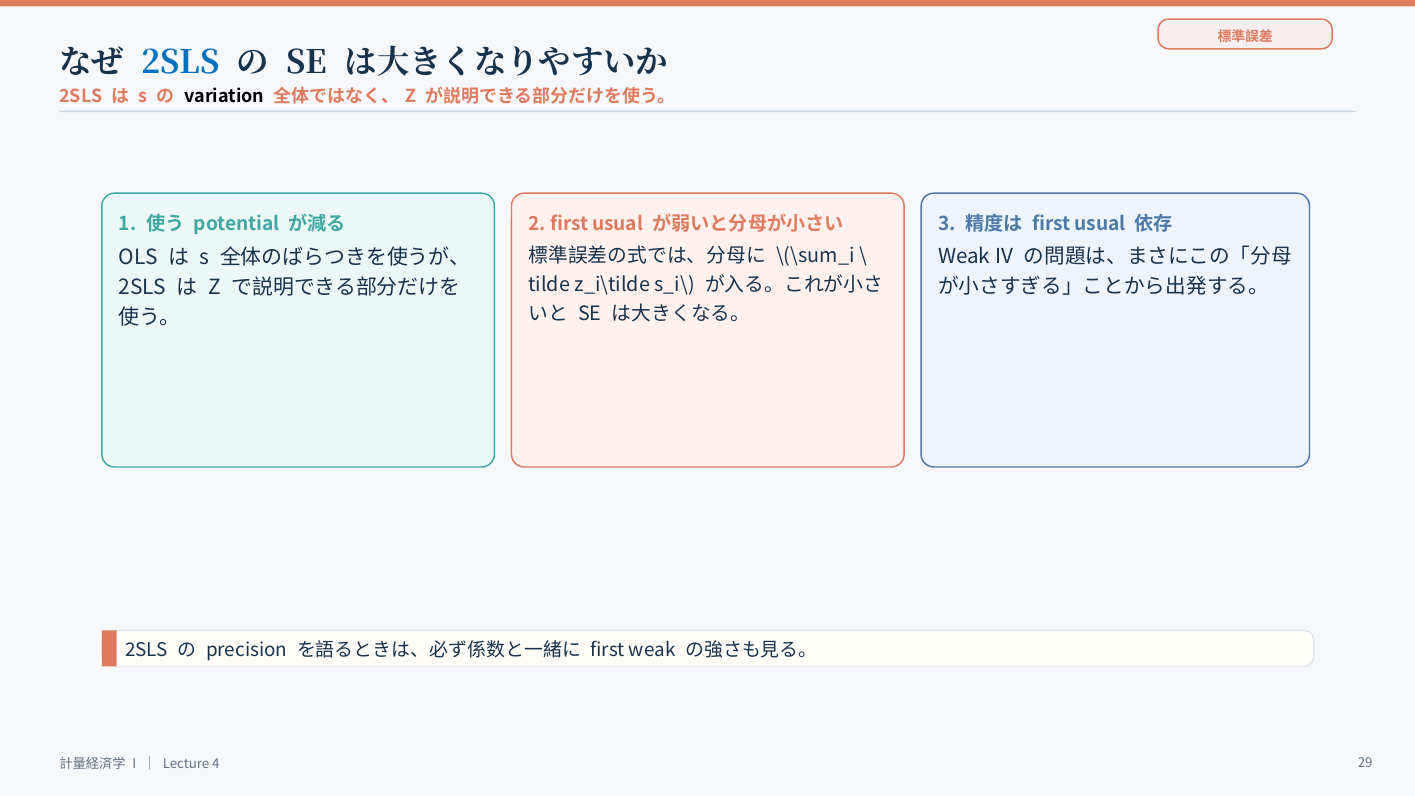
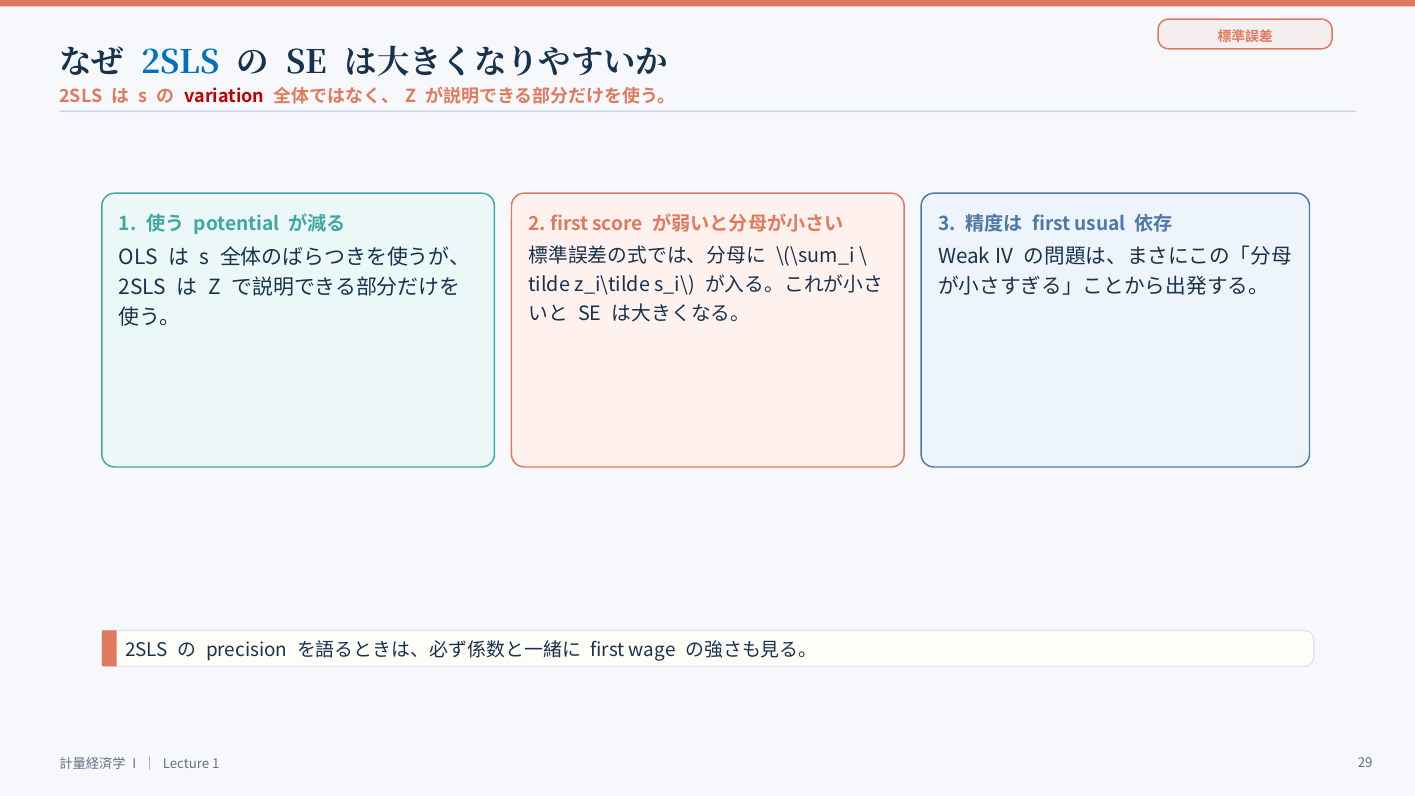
variation colour: black -> red
2 first usual: usual -> score
first weak: weak -> wage
Lecture 4: 4 -> 1
